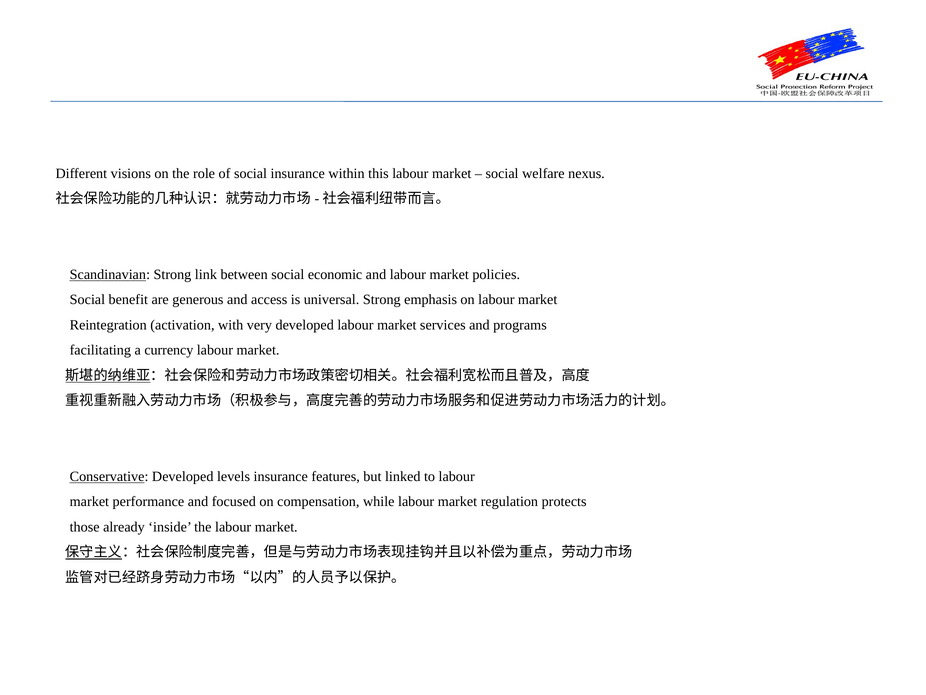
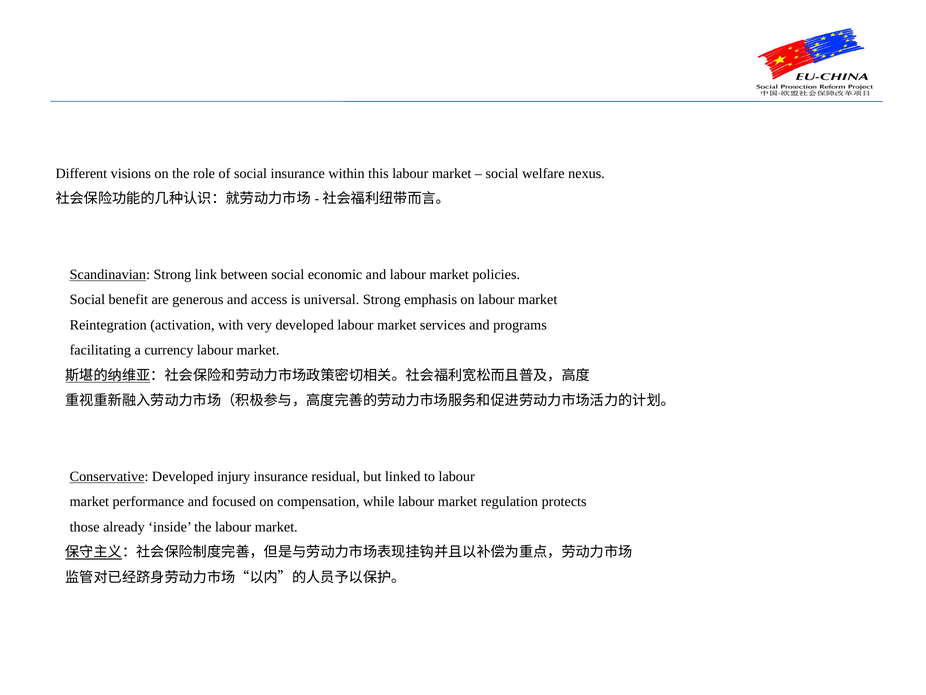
levels: levels -> injury
features: features -> residual
